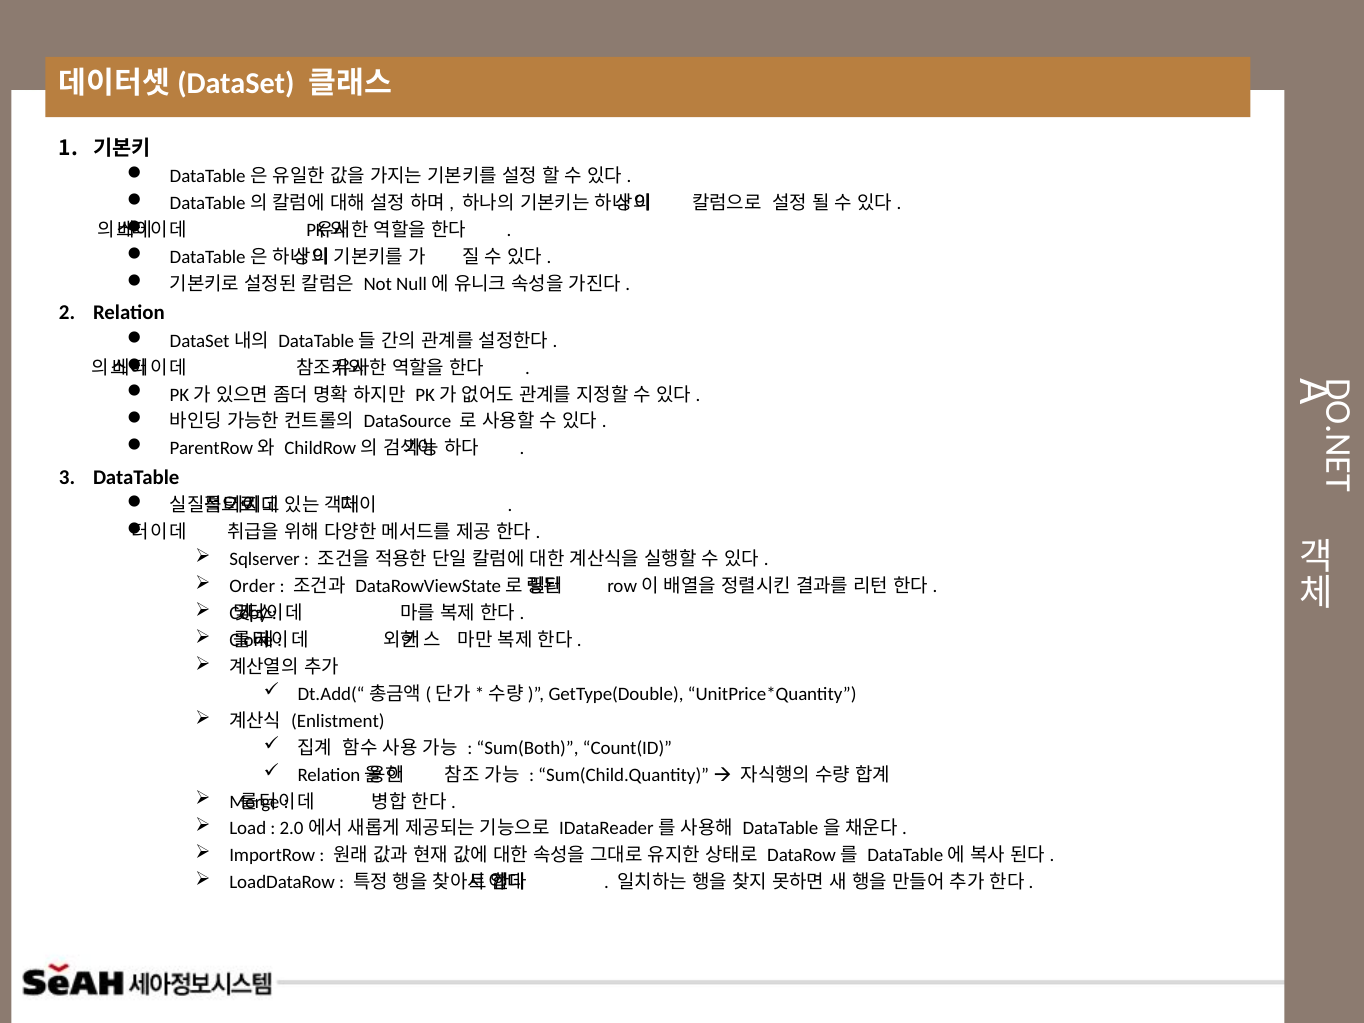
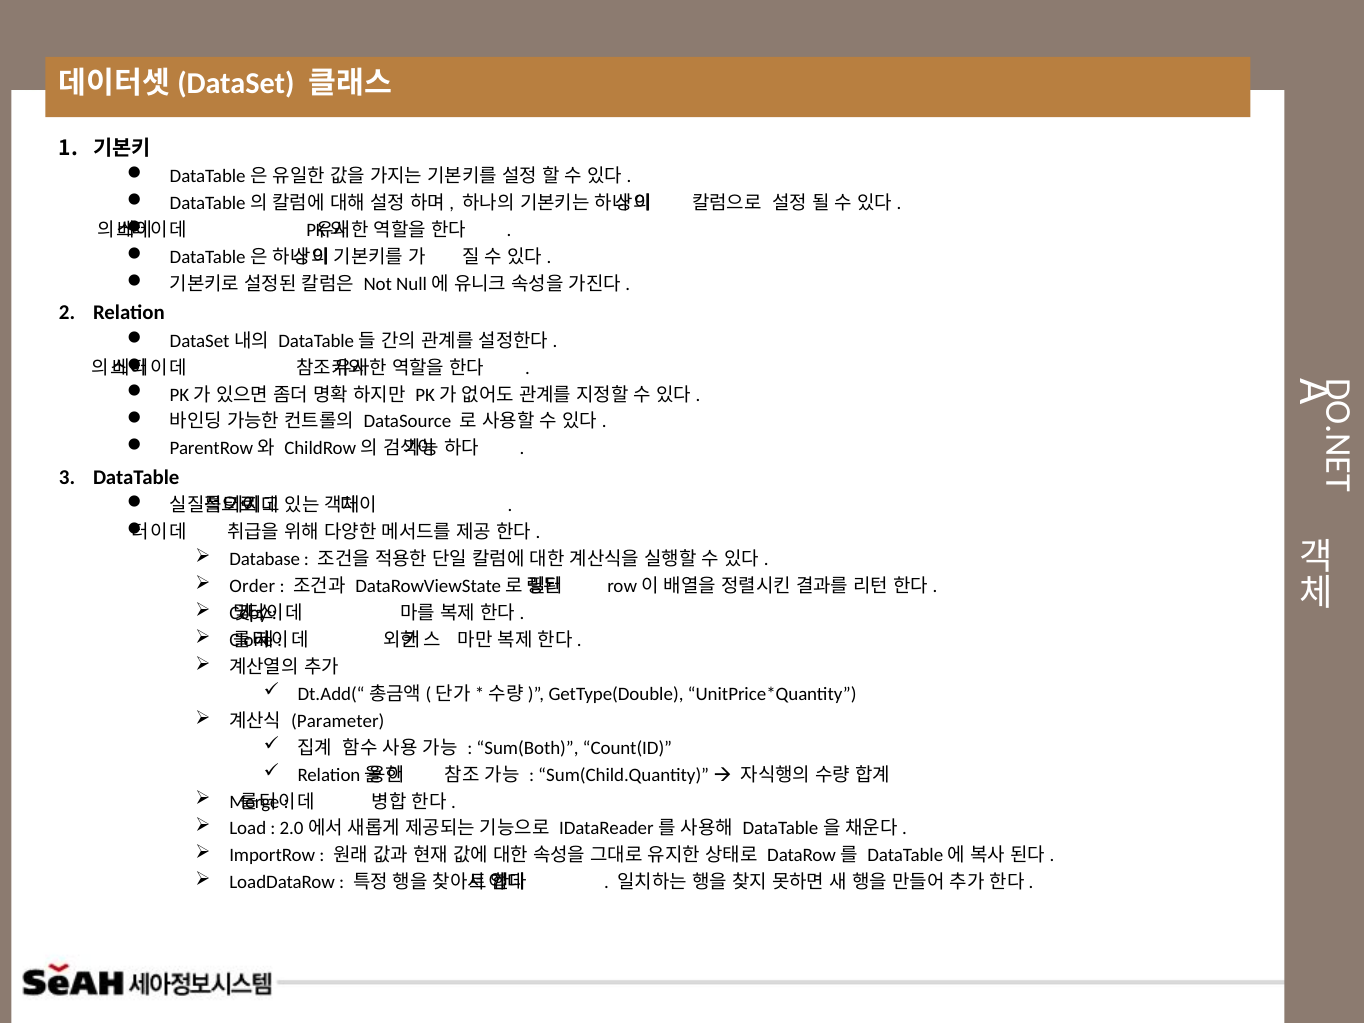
Sqlserver: Sqlserver -> Database
Enlistment: Enlistment -> Parameter
